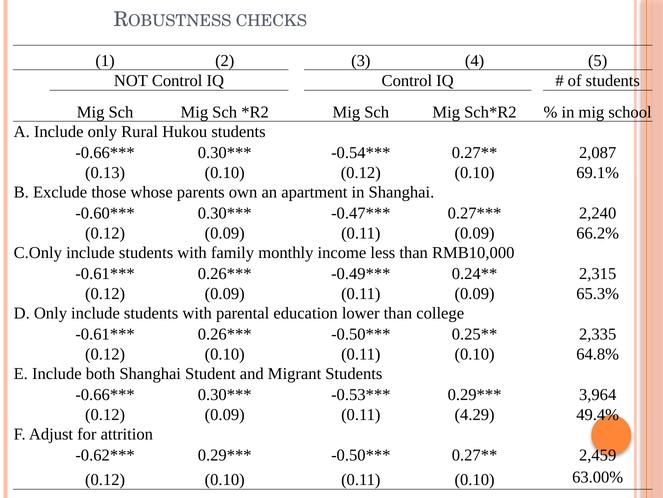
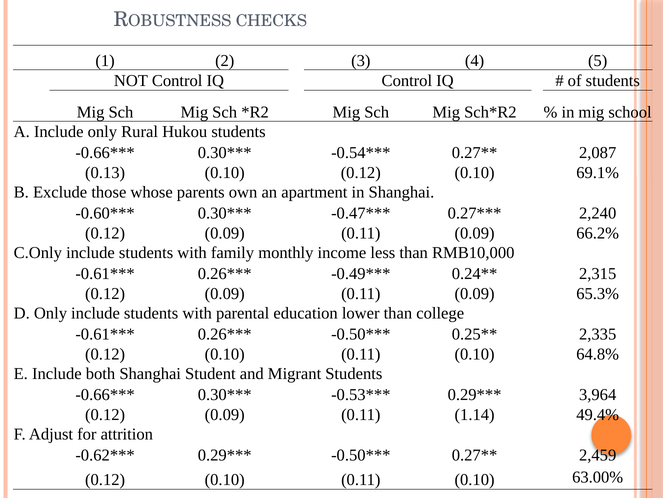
4.29: 4.29 -> 1.14
